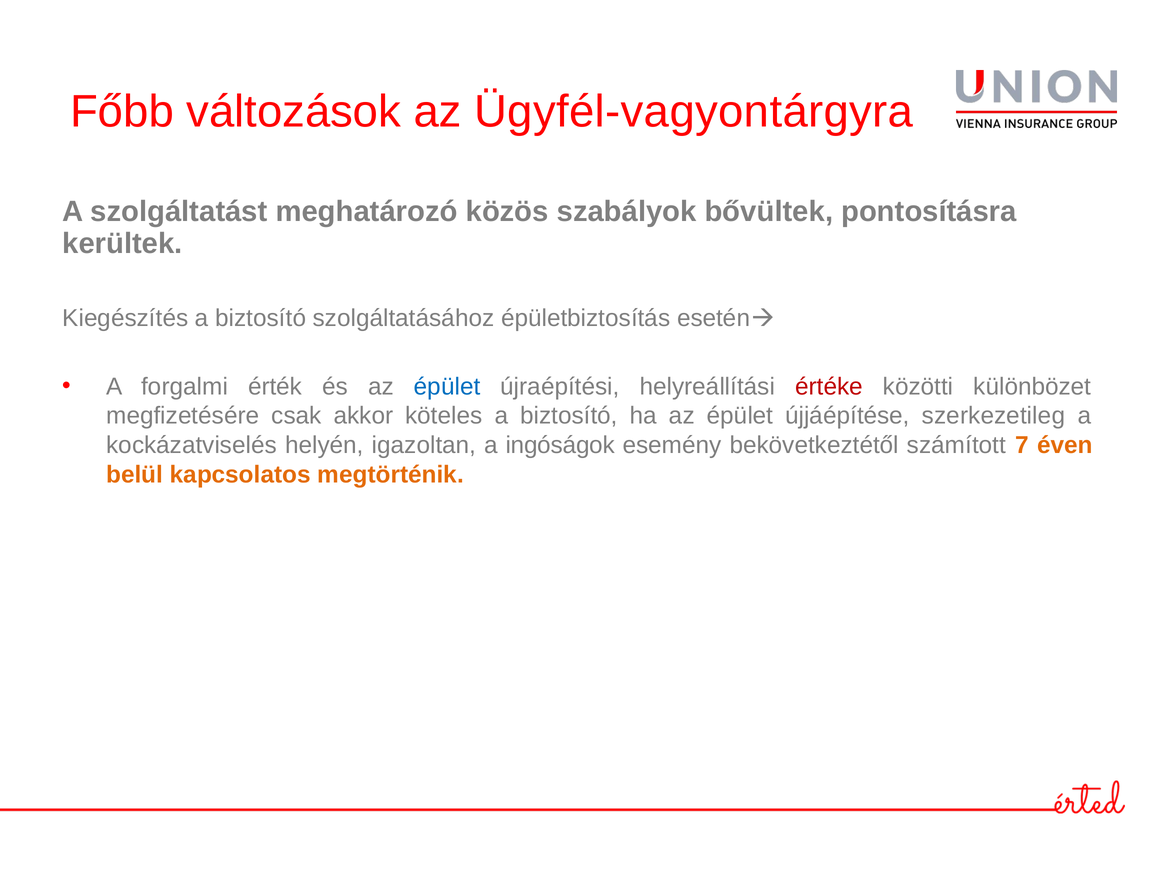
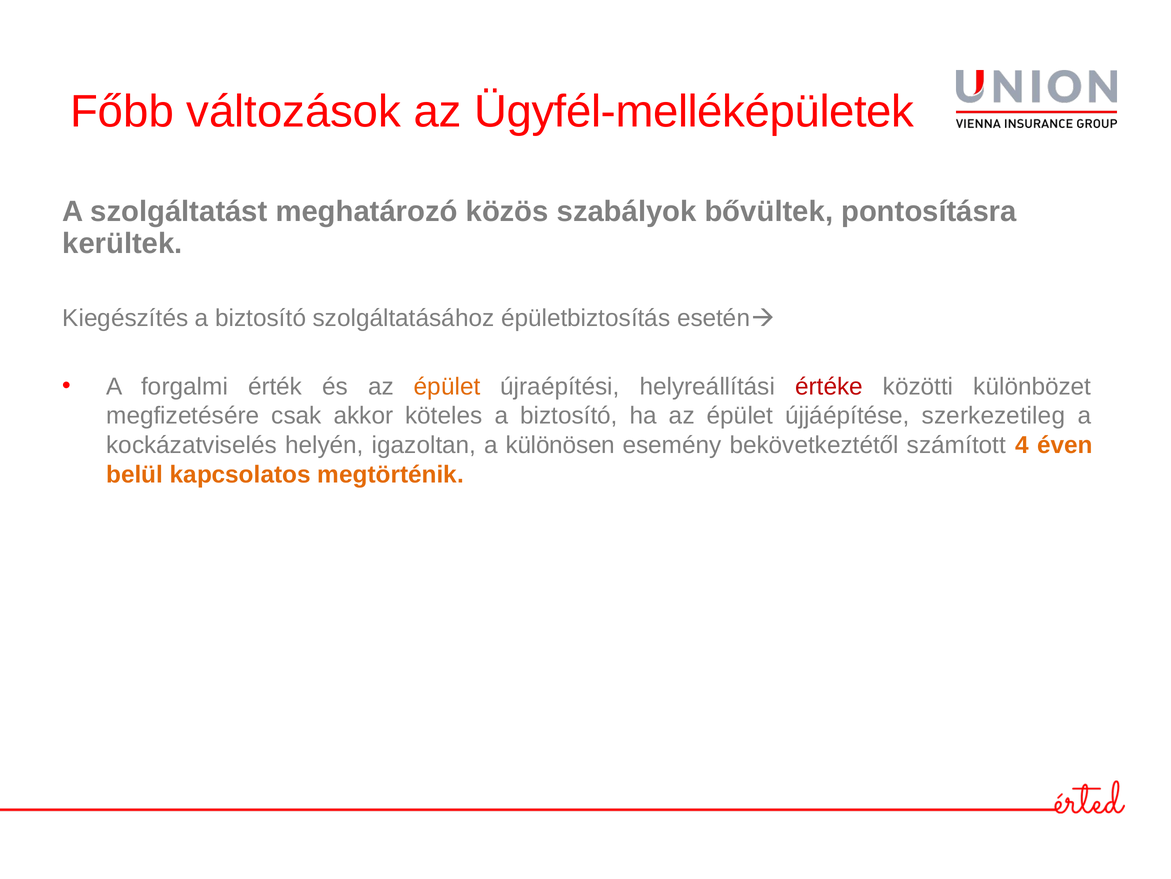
Ügyfél-vagyontárgyra: Ügyfél-vagyontárgyra -> Ügyfél-melléképületek
épület at (447, 386) colour: blue -> orange
ingóságok: ingóságok -> különösen
7: 7 -> 4
